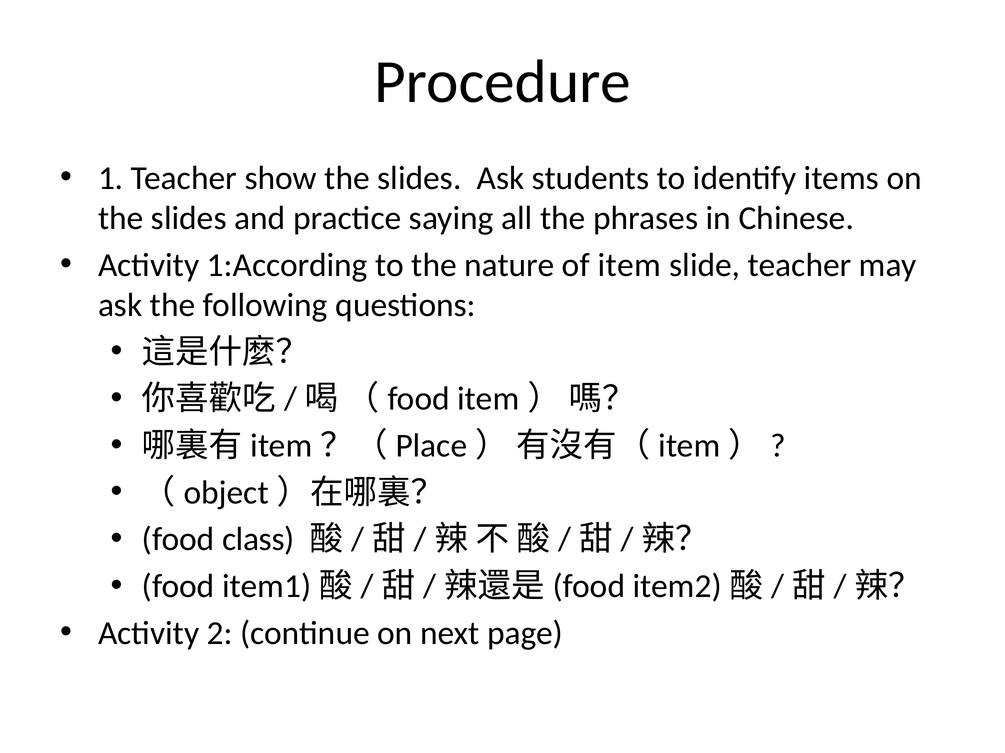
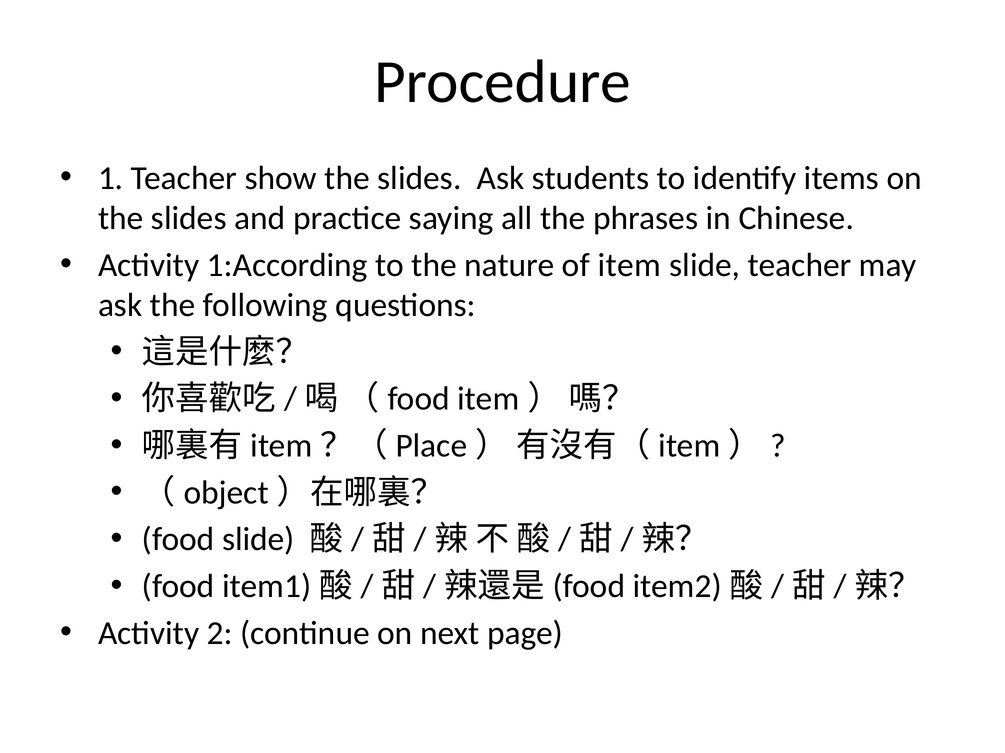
food class: class -> slide
